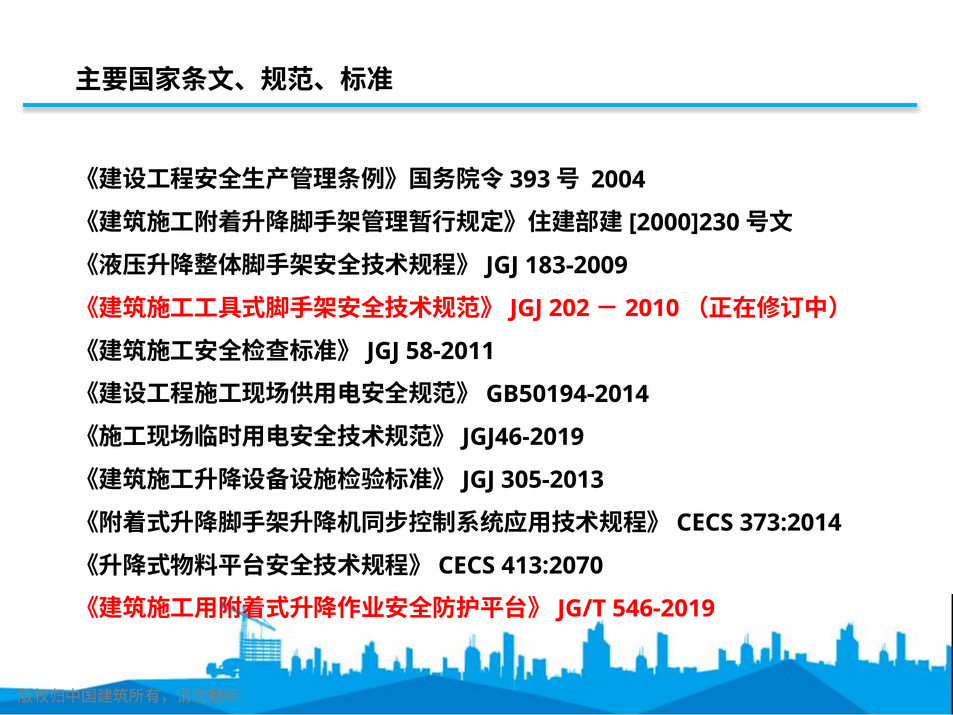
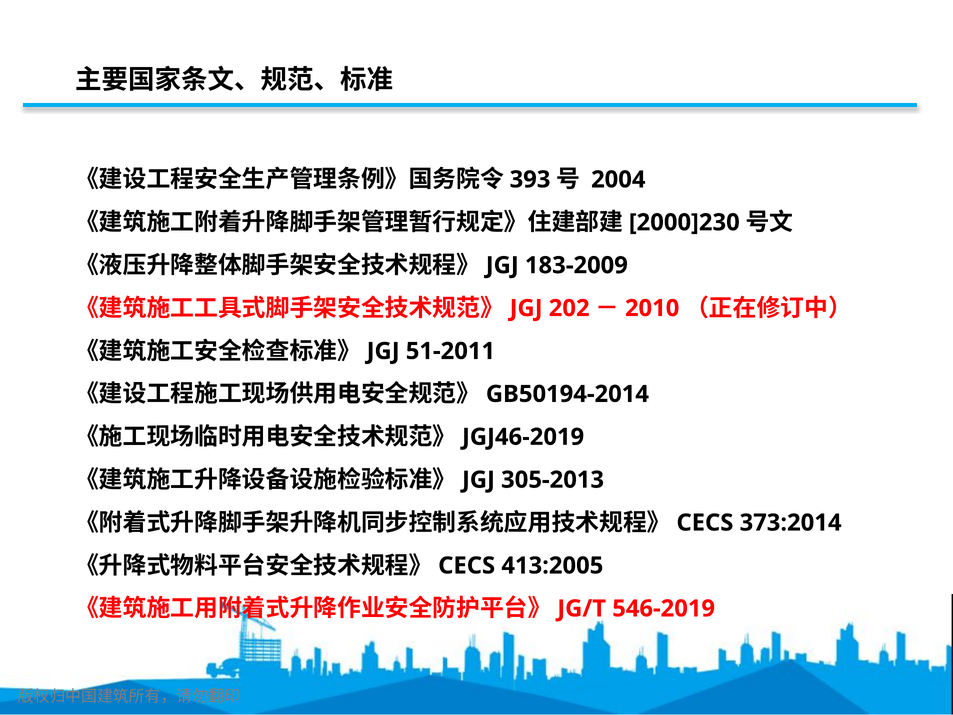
58-2011: 58-2011 -> 51-2011
413:2070: 413:2070 -> 413:2005
